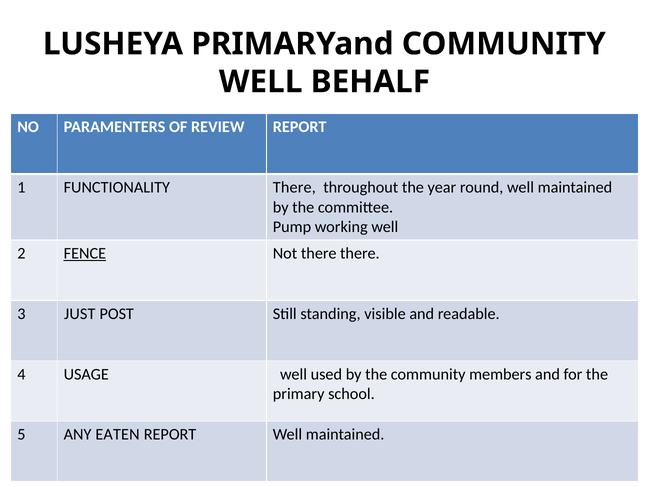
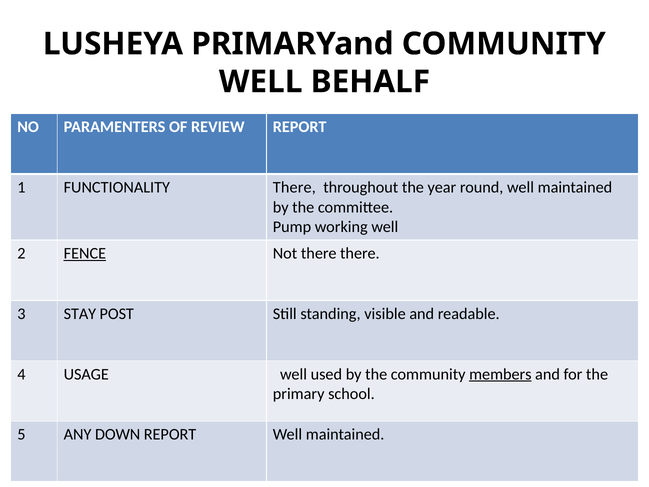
JUST: JUST -> STAY
members underline: none -> present
EATEN: EATEN -> DOWN
